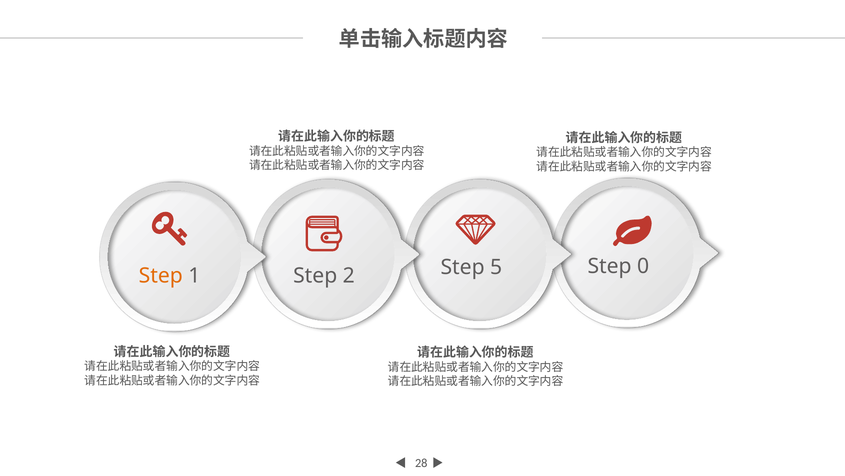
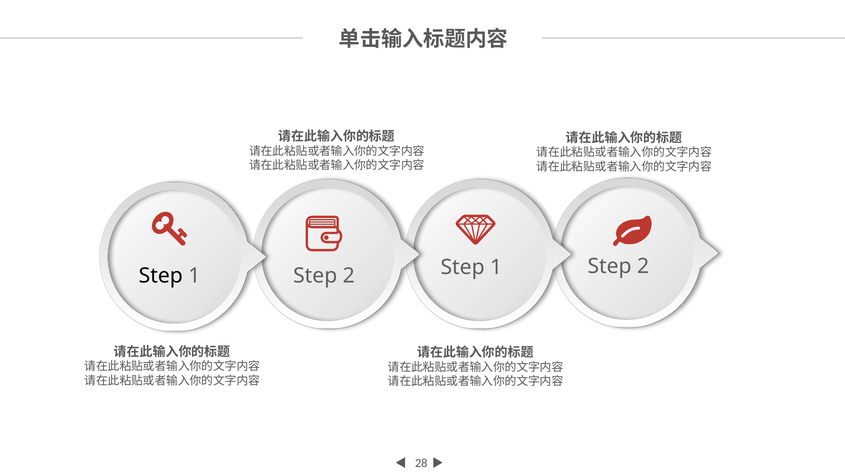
0 at (643, 266): 0 -> 2
5 at (496, 267): 5 -> 1
Step at (161, 275) colour: orange -> black
